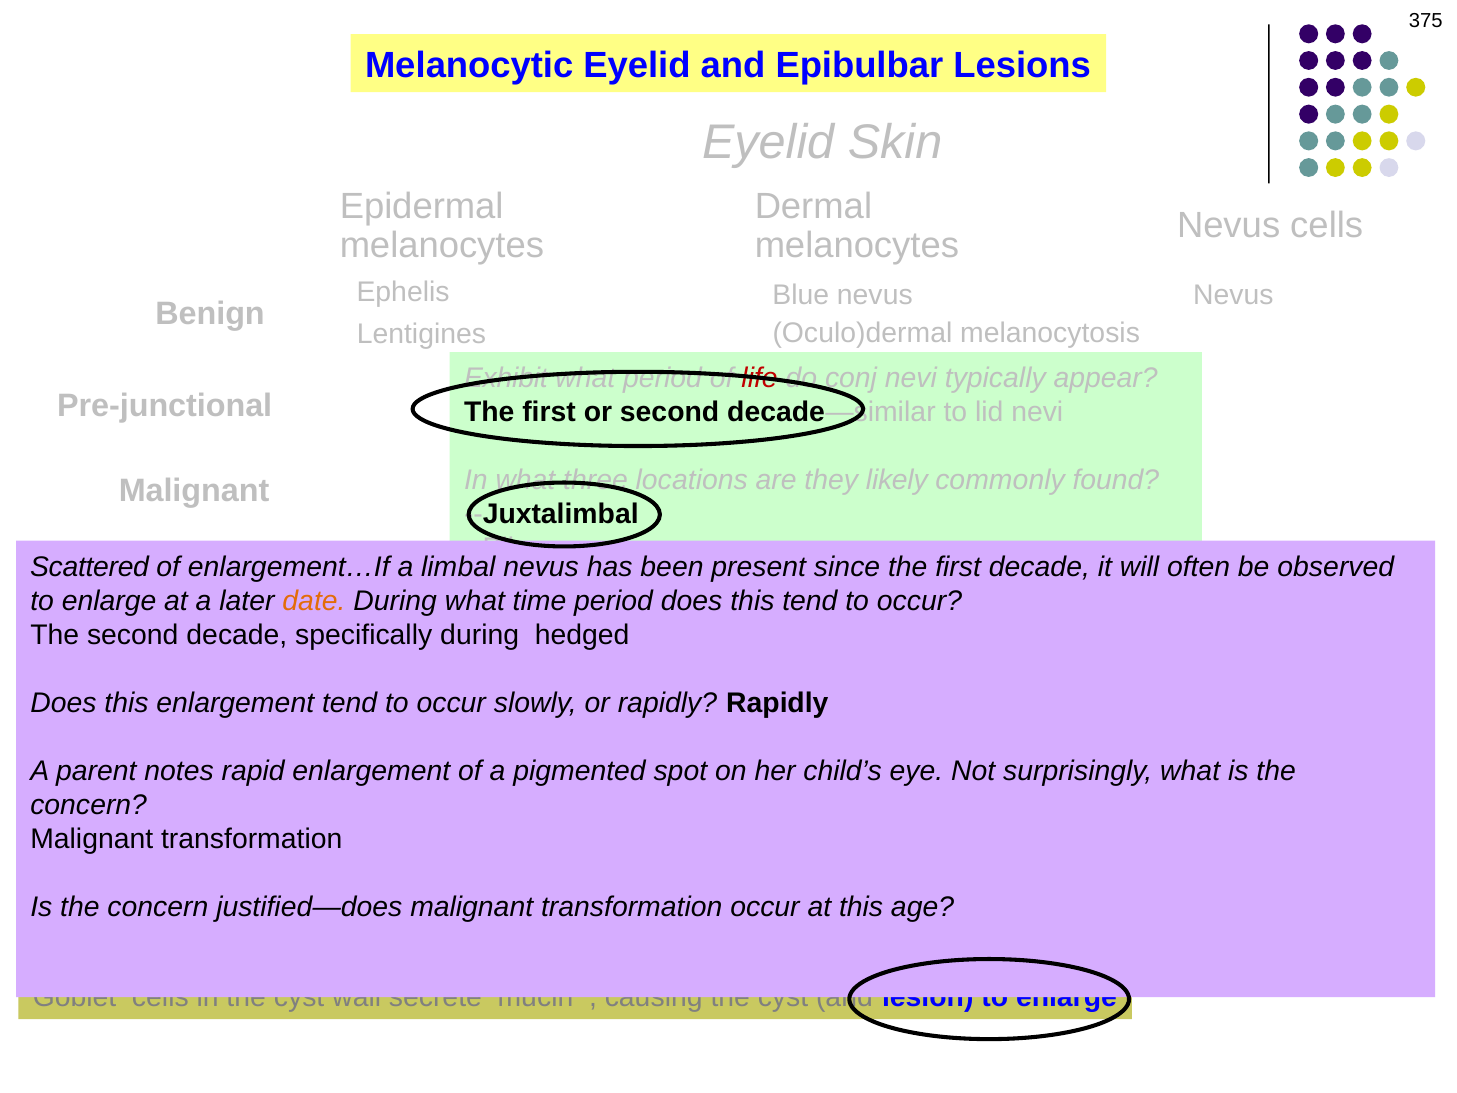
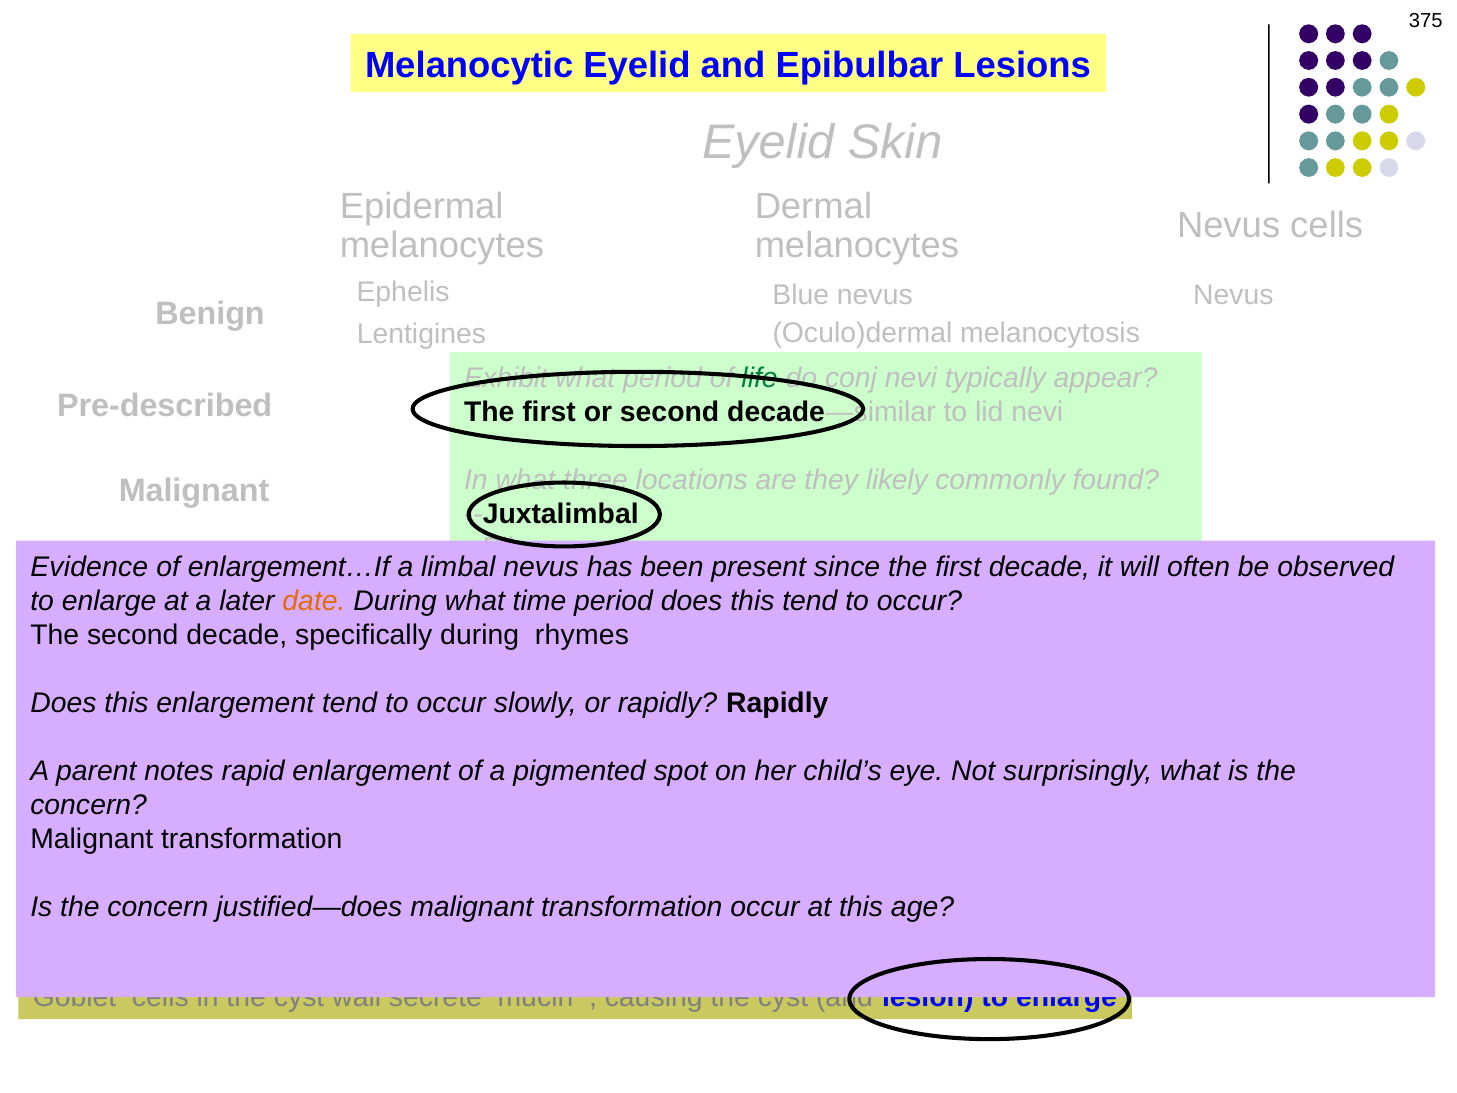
life colour: red -> green
Pre-junctional: Pre-junctional -> Pre-described
Scattered: Scattered -> Evidence
hedged: hedged -> rhymes
